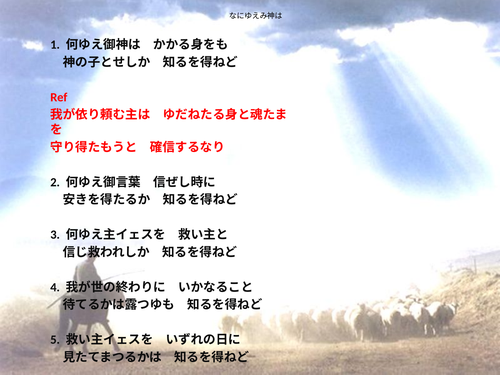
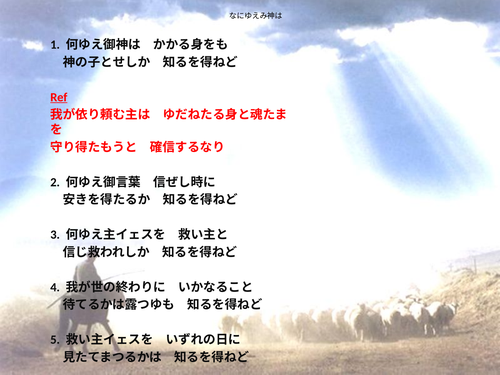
Ref underline: none -> present
